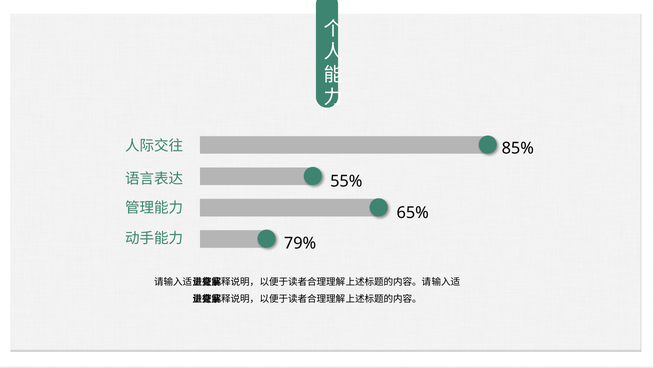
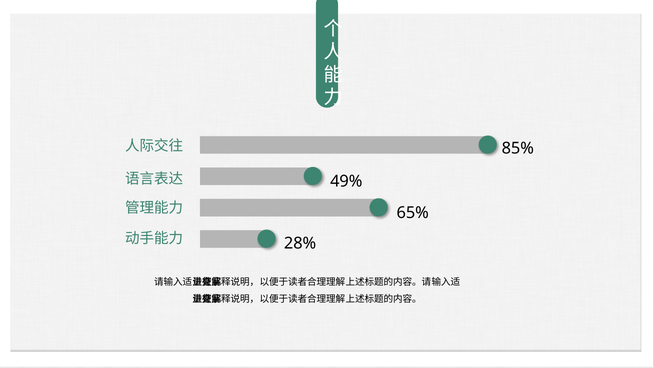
55%: 55% -> 49%
79%: 79% -> 28%
